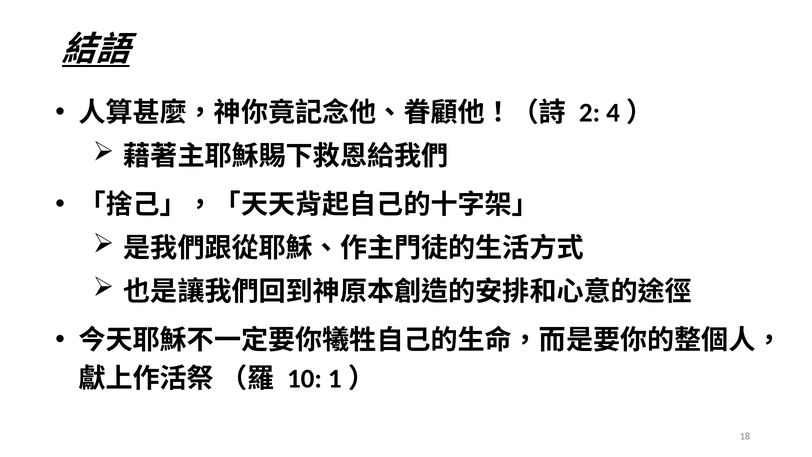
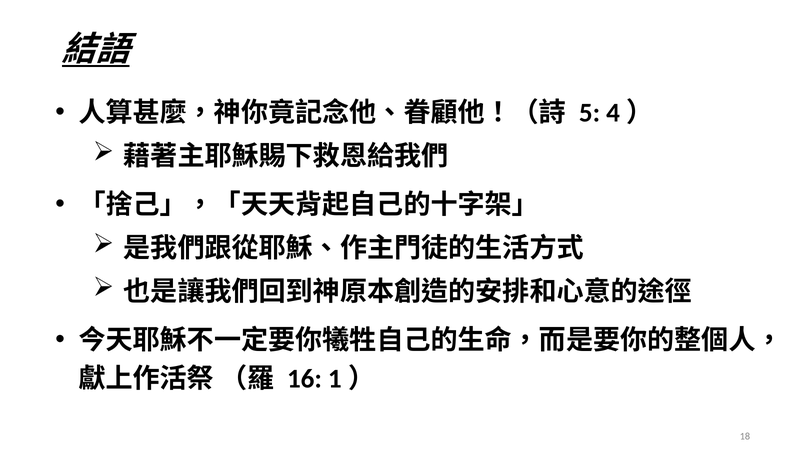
2: 2 -> 5
10: 10 -> 16
